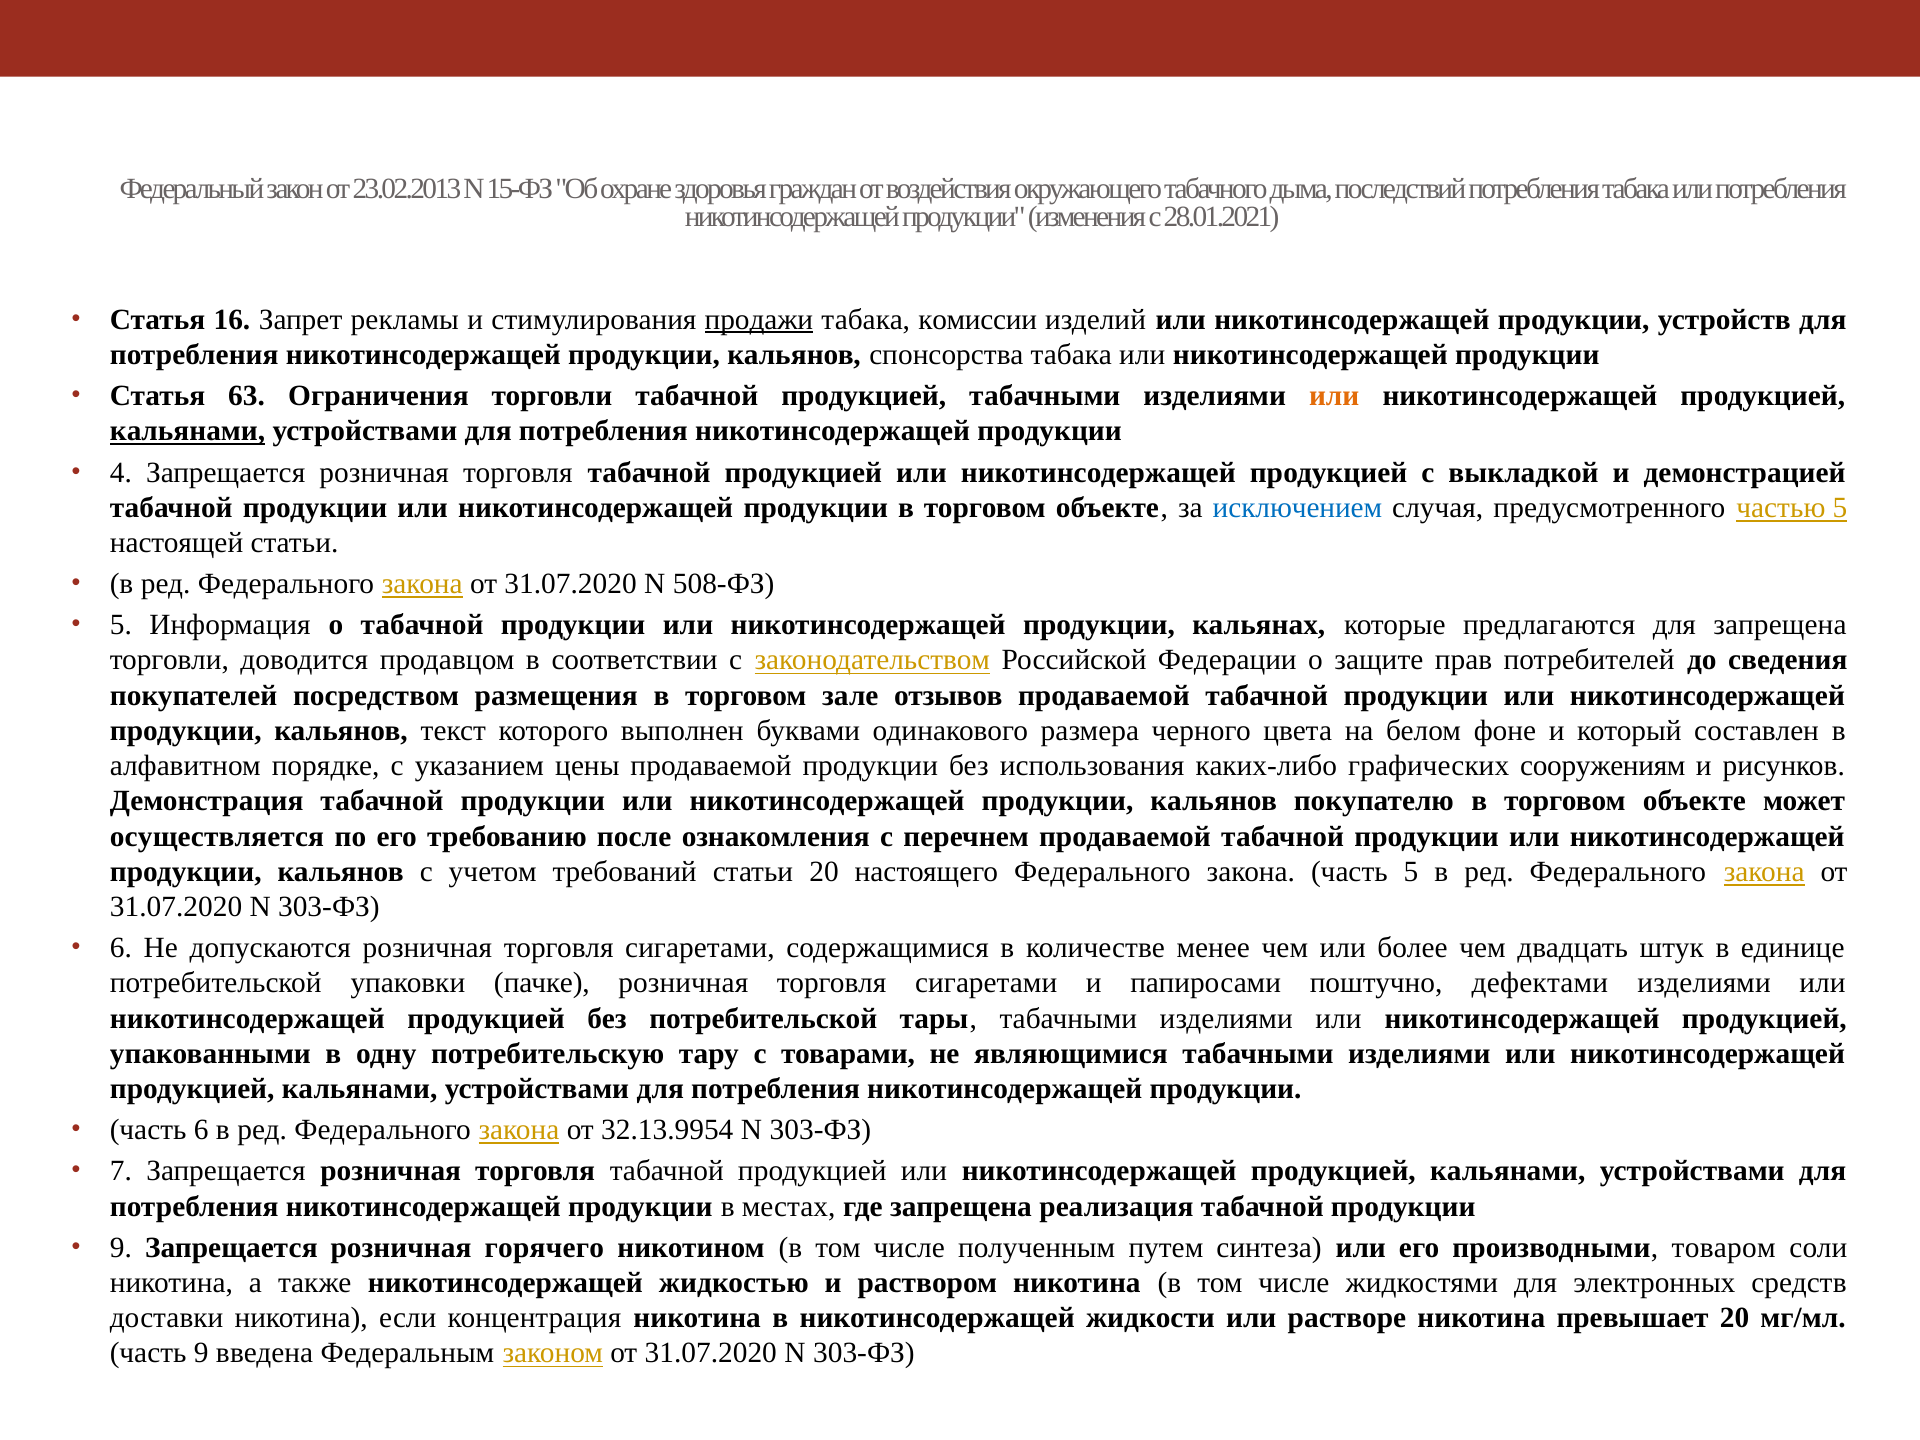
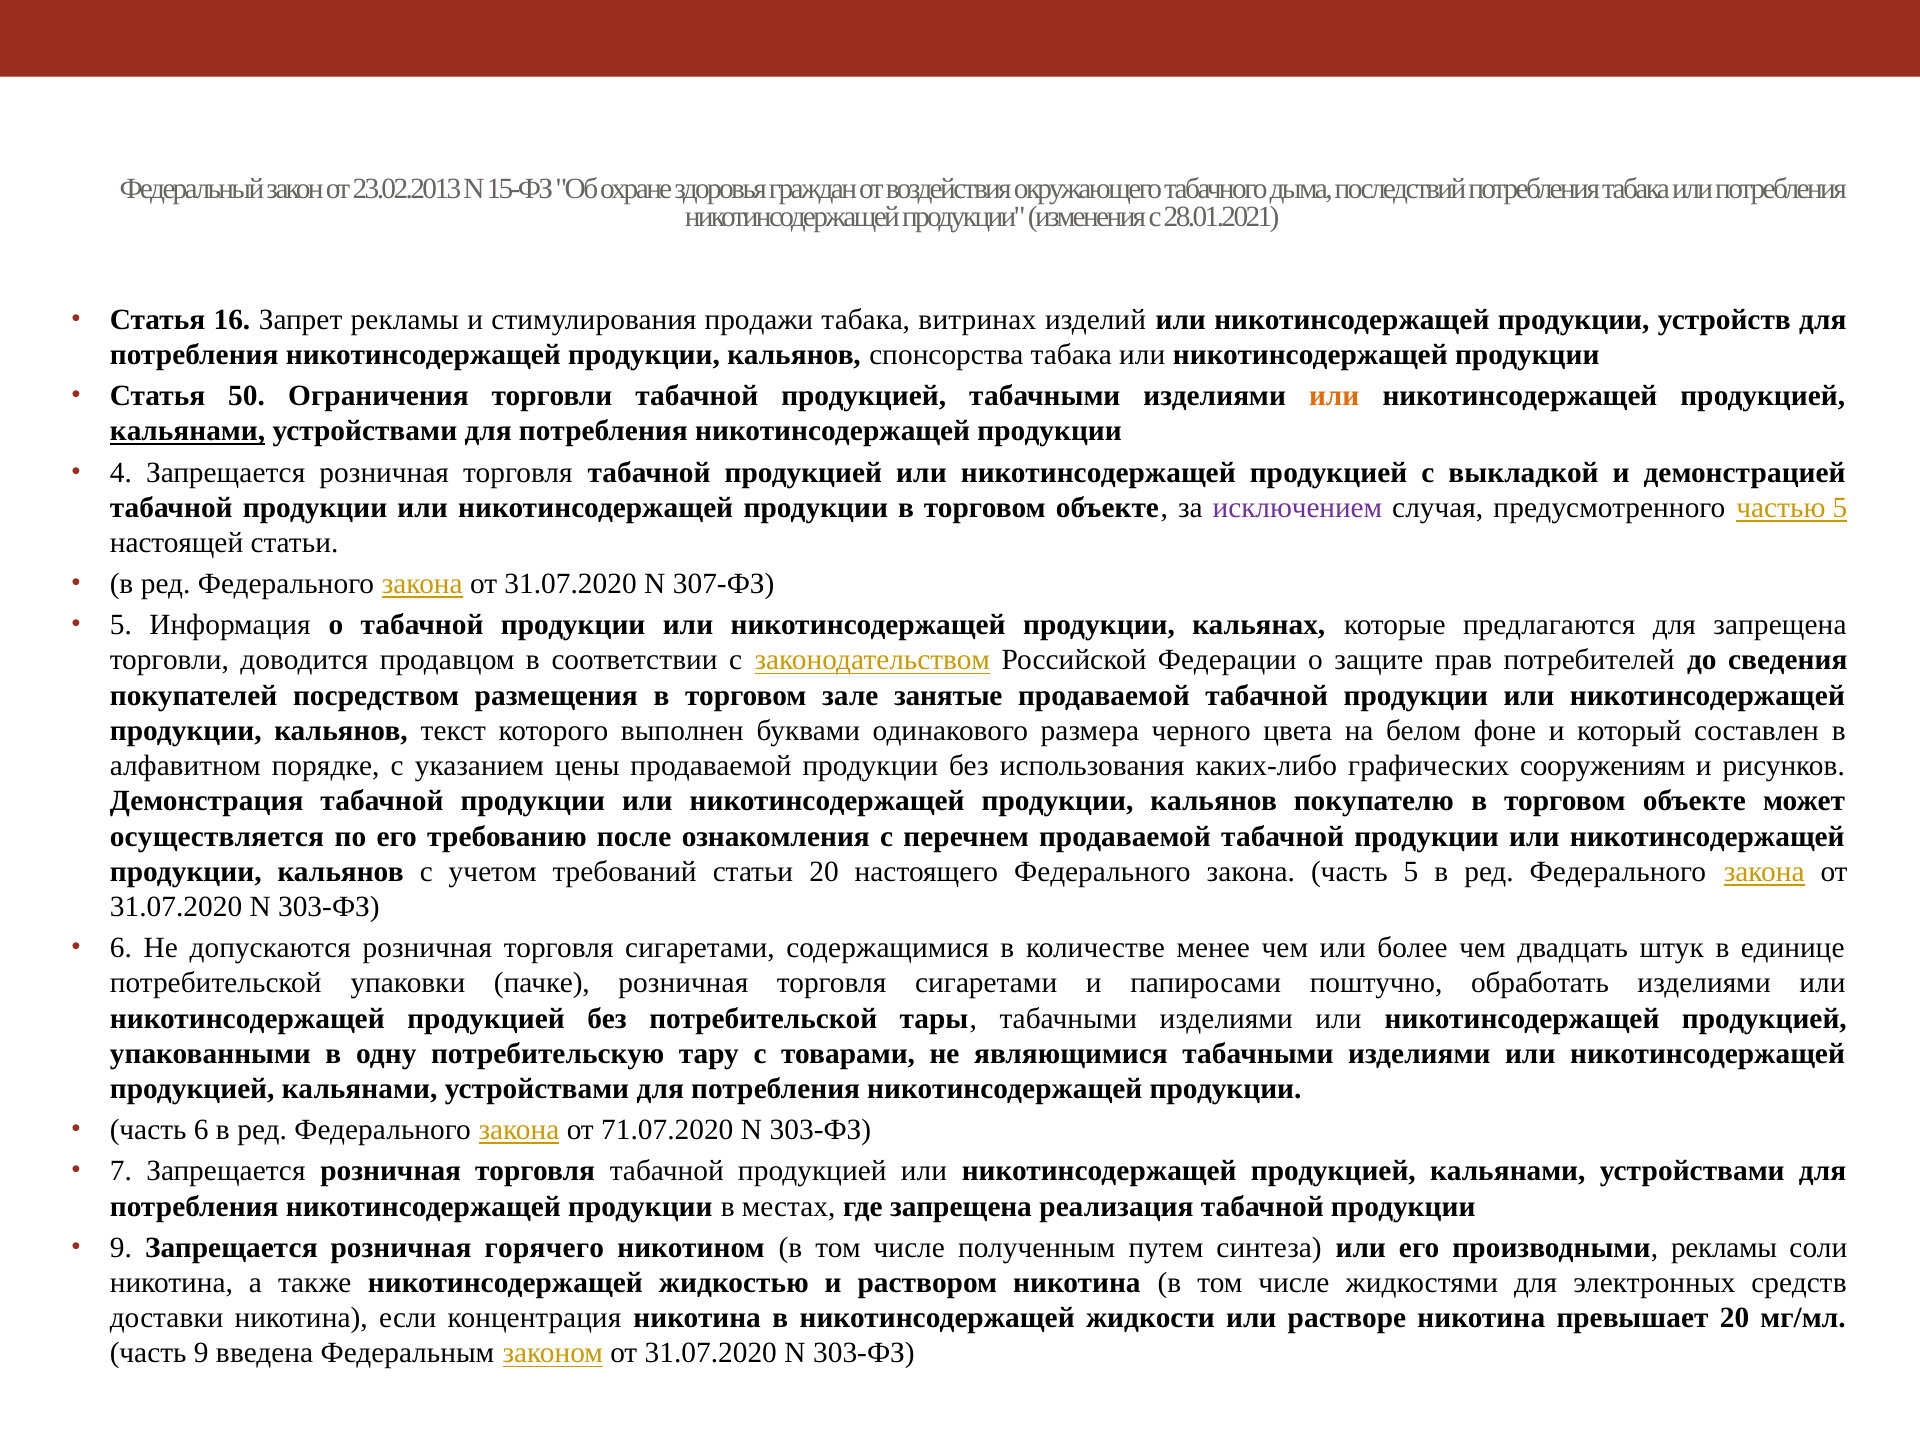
продажи underline: present -> none
комиссии: комиссии -> витринах
63: 63 -> 50
исключением colour: blue -> purple
508-ФЗ: 508-ФЗ -> 307-ФЗ
отзывов: отзывов -> занятые
дефектами: дефектами -> обработать
32.13.9954: 32.13.9954 -> 71.07.2020
производными товаром: товаром -> рекламы
